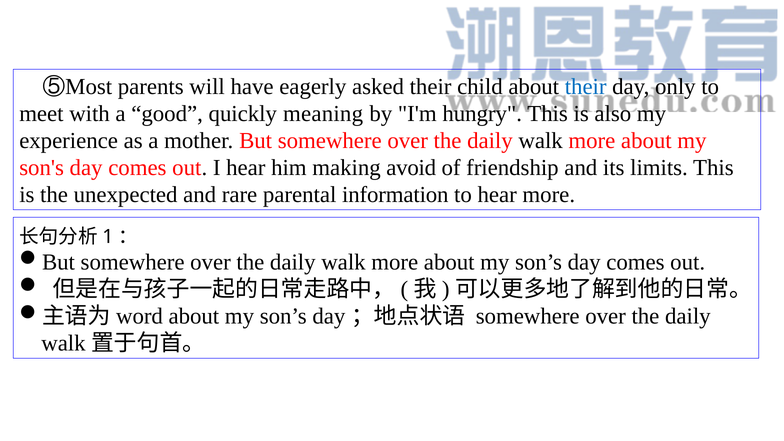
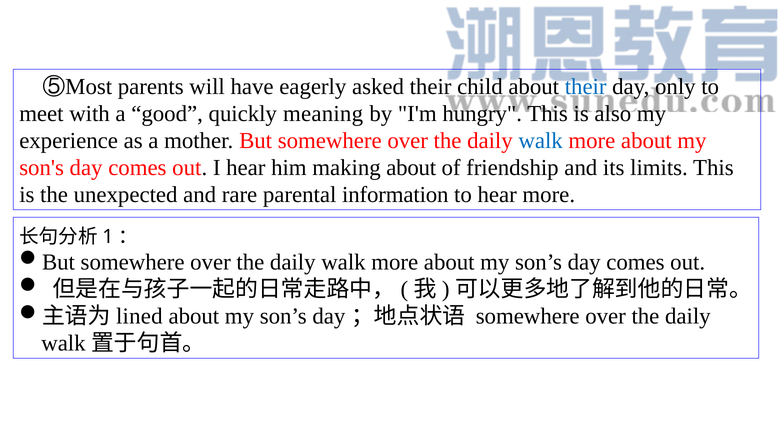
walk at (541, 141) colour: black -> blue
making avoid: avoid -> about
word: word -> lined
